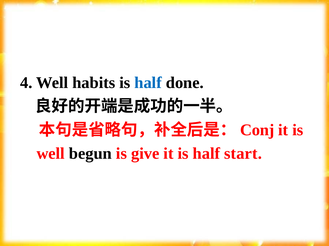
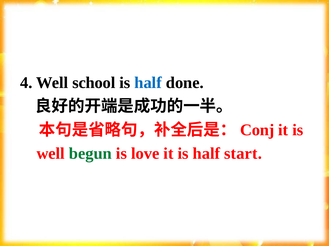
habits: habits -> school
begun colour: black -> green
give: give -> love
